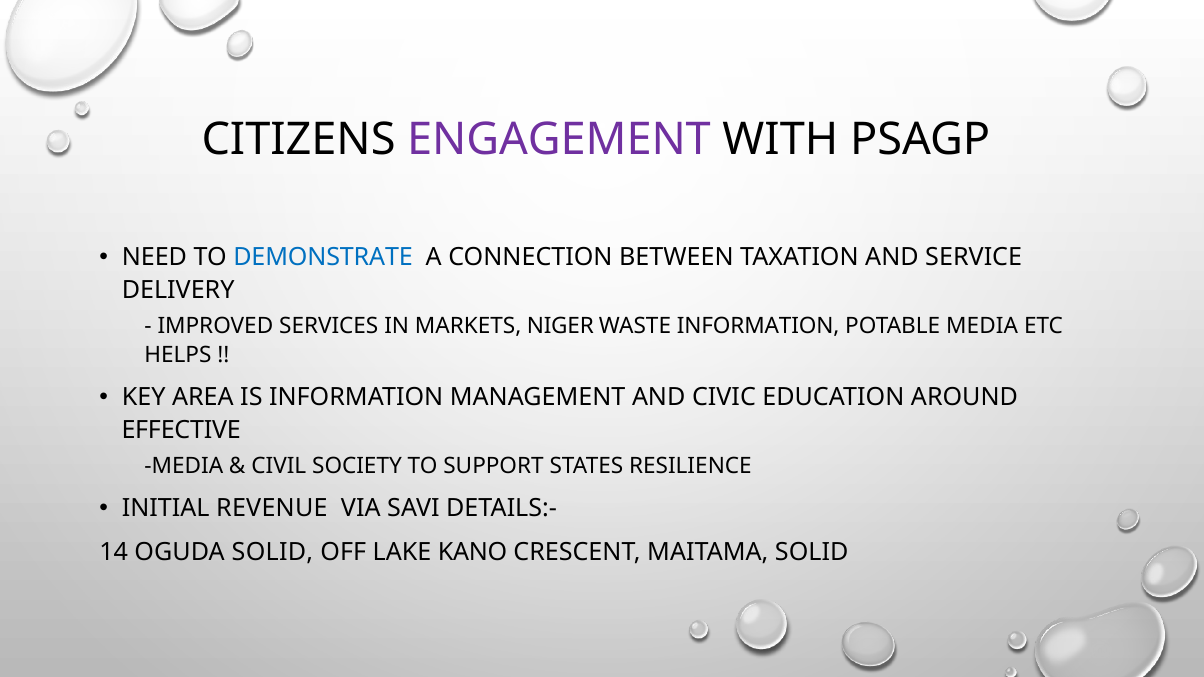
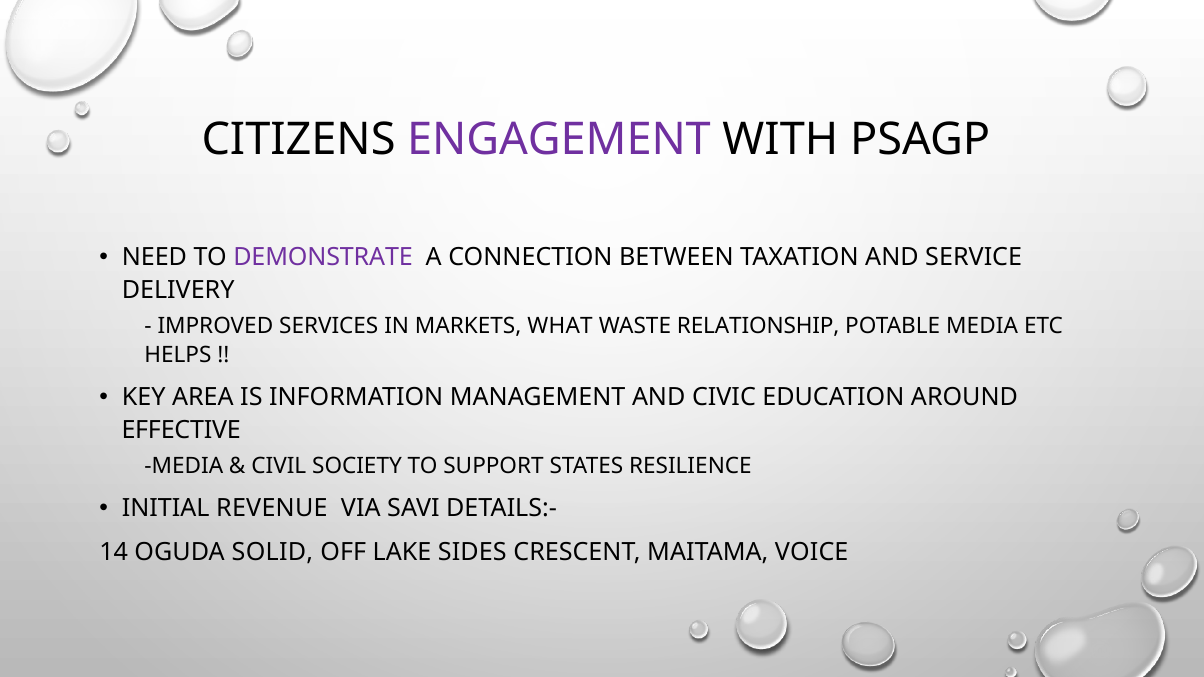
DEMONSTRATE colour: blue -> purple
NIGER: NIGER -> WHAT
WASTE INFORMATION: INFORMATION -> RELATIONSHIP
KANO: KANO -> SIDES
MAITAMA SOLID: SOLID -> VOICE
